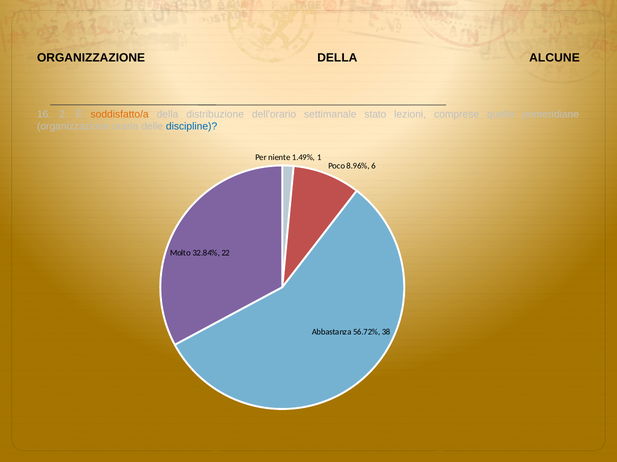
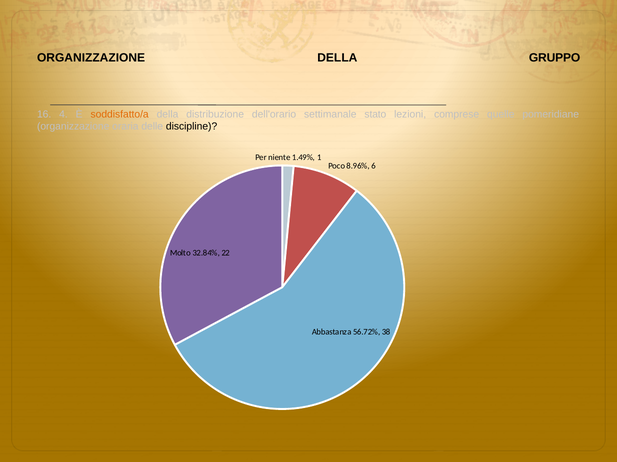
ALCUNE: ALCUNE -> GRUPPO
2: 2 -> 4
discipline colour: blue -> black
